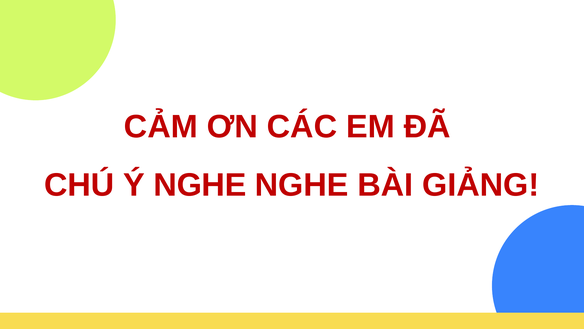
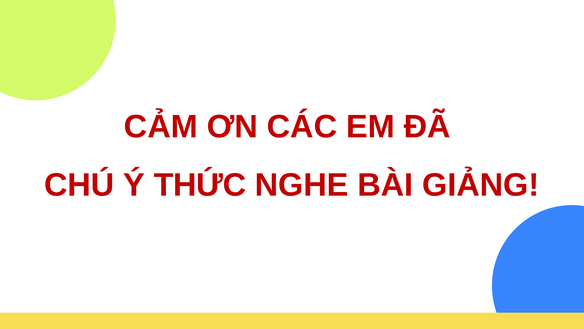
Ý NGHE: NGHE -> THỨC
